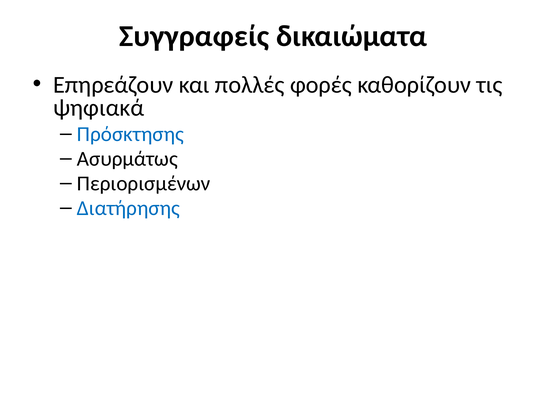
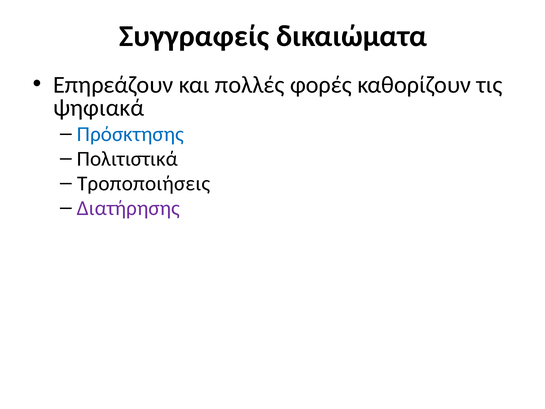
Ασυρμάτως: Ασυρμάτως -> Πολιτιστικά
Περιορισμένων: Περιορισμένων -> Τροποποιήσεις
Διατήρησης colour: blue -> purple
